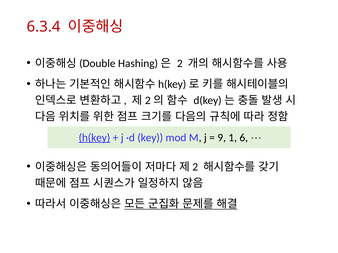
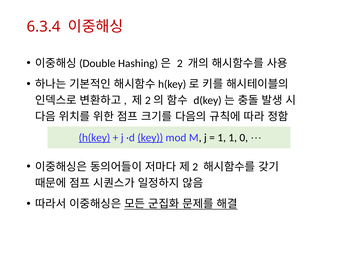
key underline: none -> present
9 at (222, 138): 9 -> 1
6: 6 -> 0
